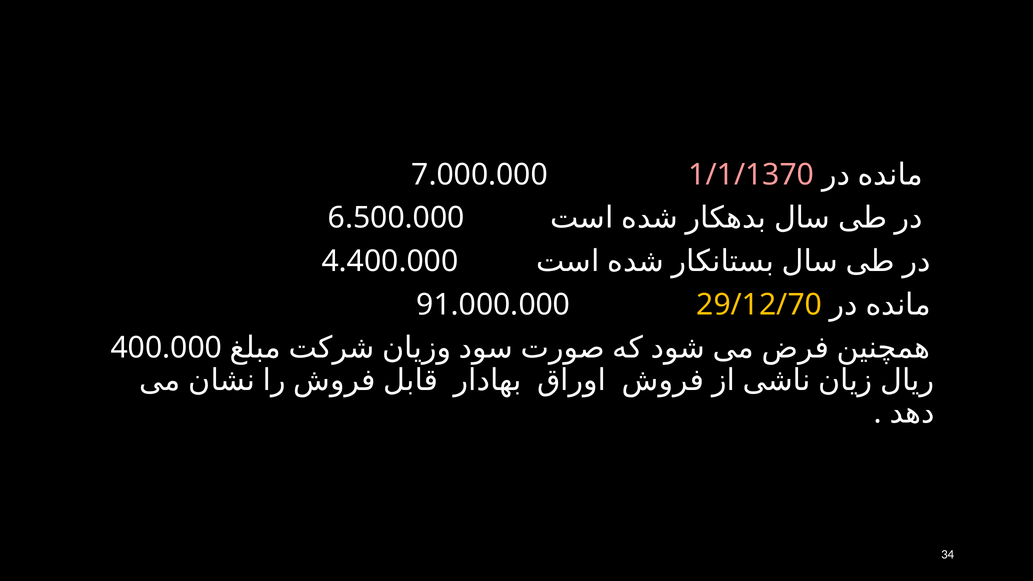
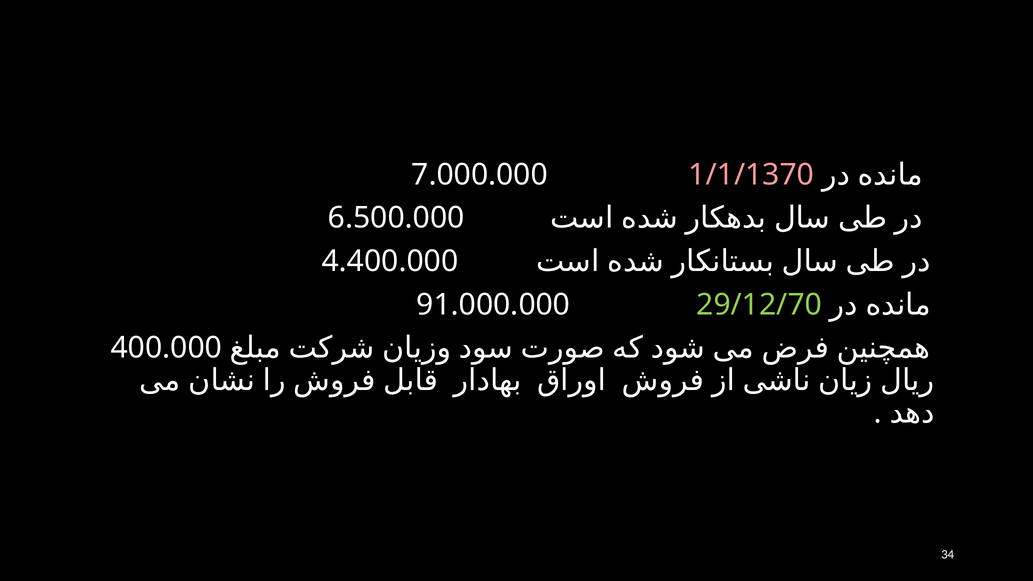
29/12/70 colour: yellow -> light green
